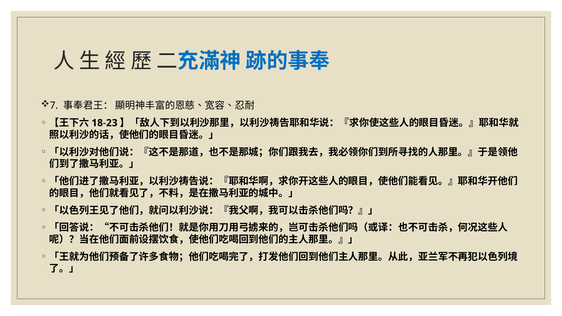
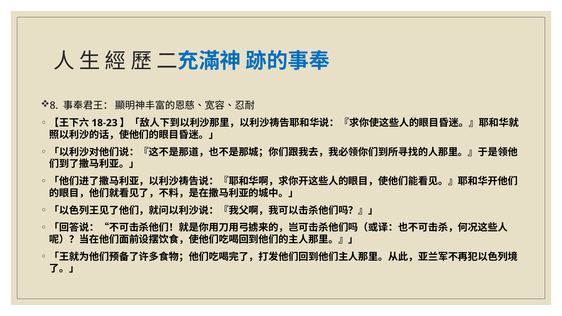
7: 7 -> 8
